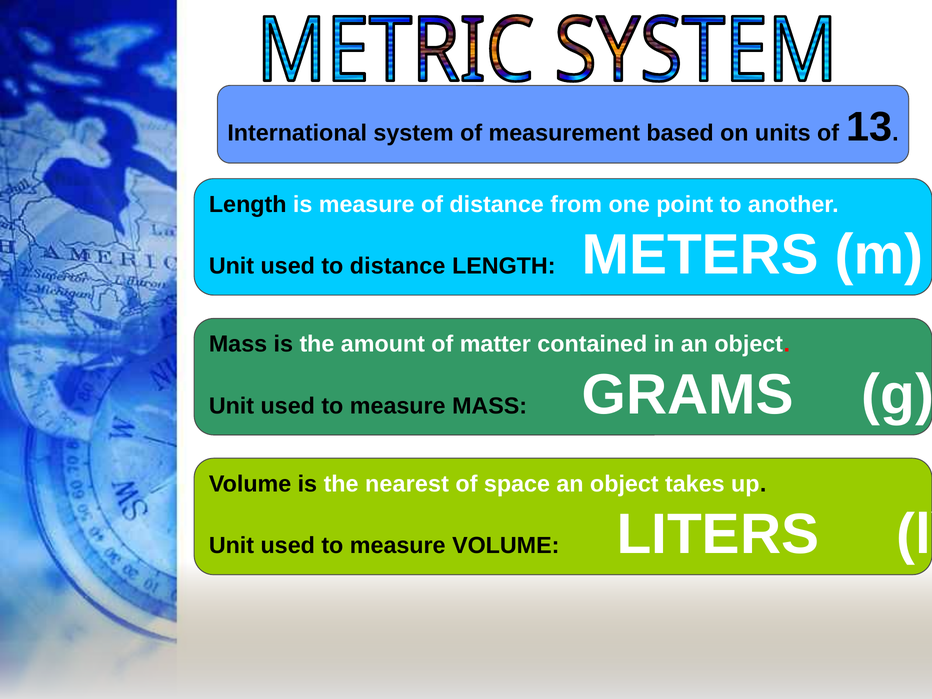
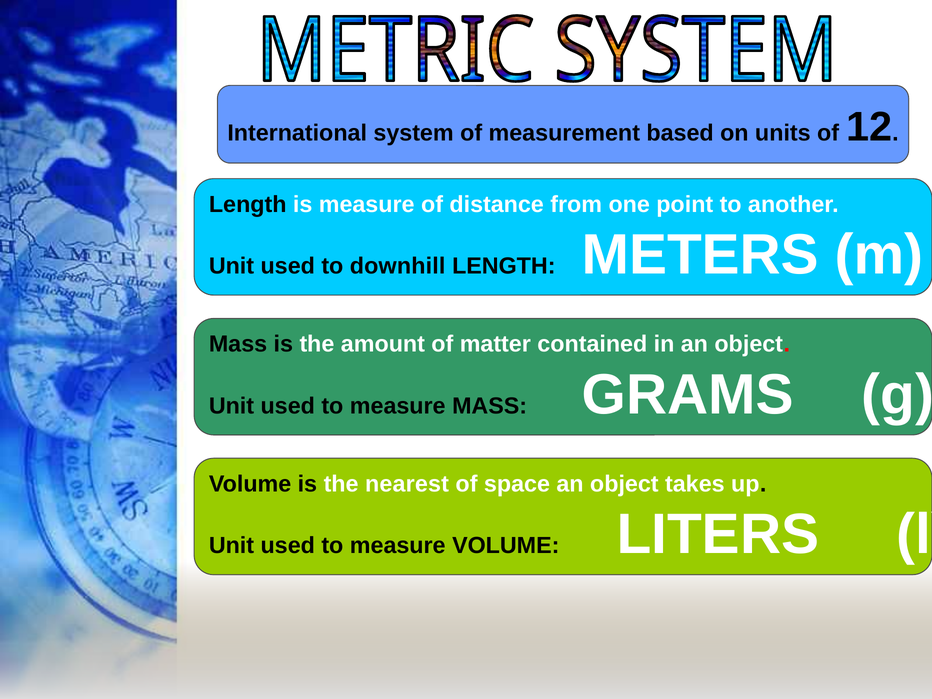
13: 13 -> 12
to distance: distance -> downhill
